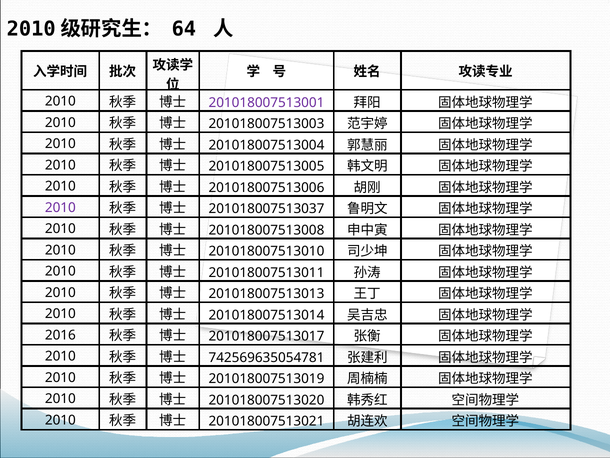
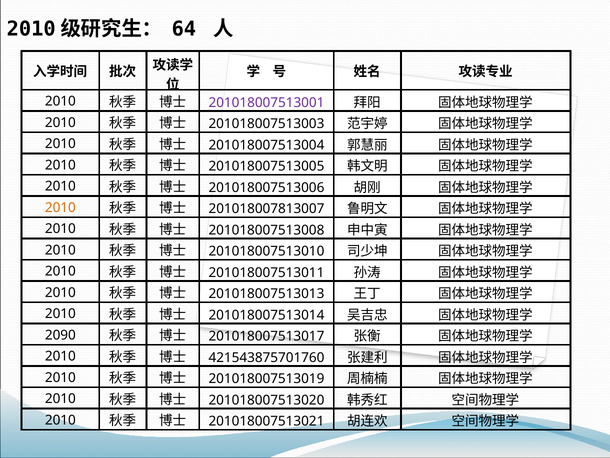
2010 at (60, 207) colour: purple -> orange
201018007513037: 201018007513037 -> 201018007813007
2016: 2016 -> 2090
742569635054781: 742569635054781 -> 421543875701760
